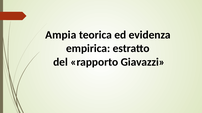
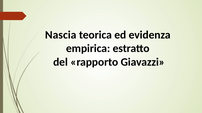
Ampia: Ampia -> Nascia
